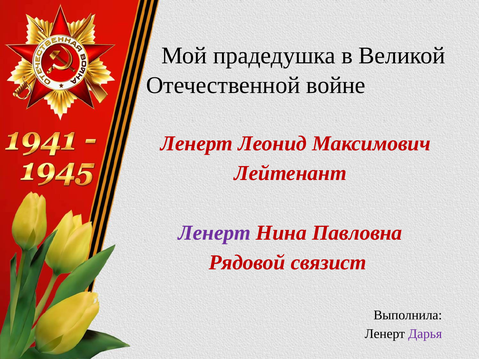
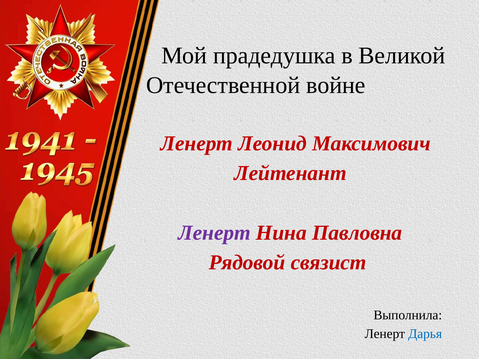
Дарья colour: purple -> blue
